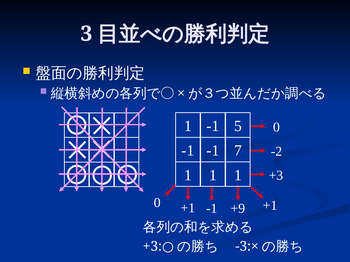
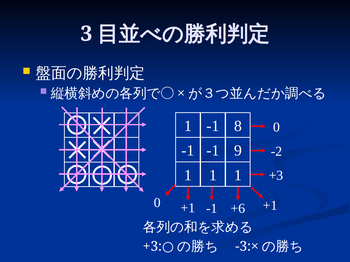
5: 5 -> 8
7: 7 -> 9
+9: +9 -> +6
